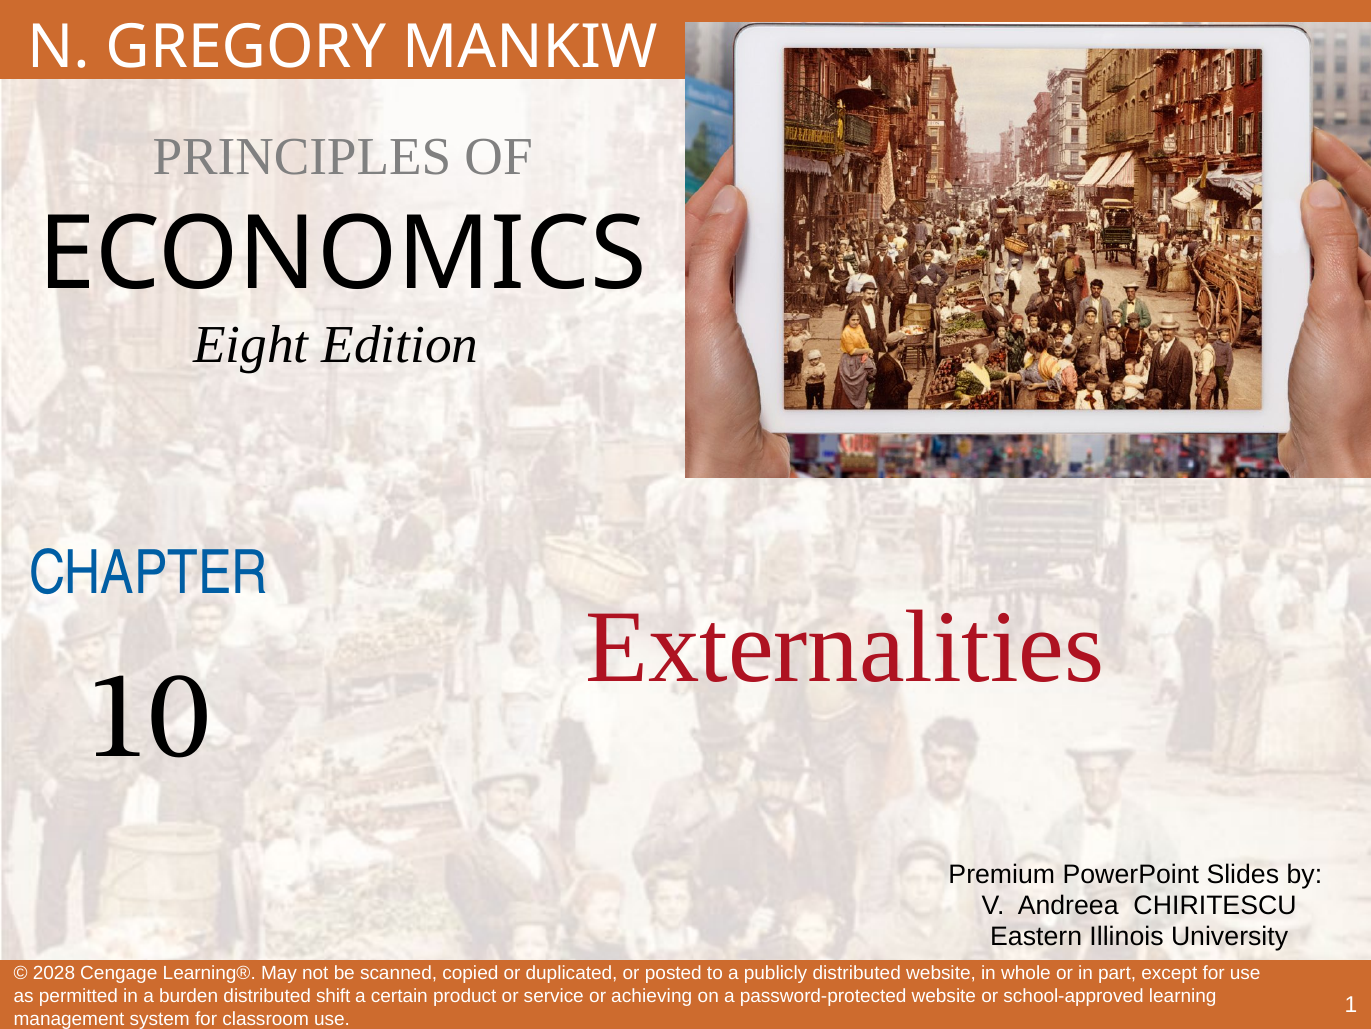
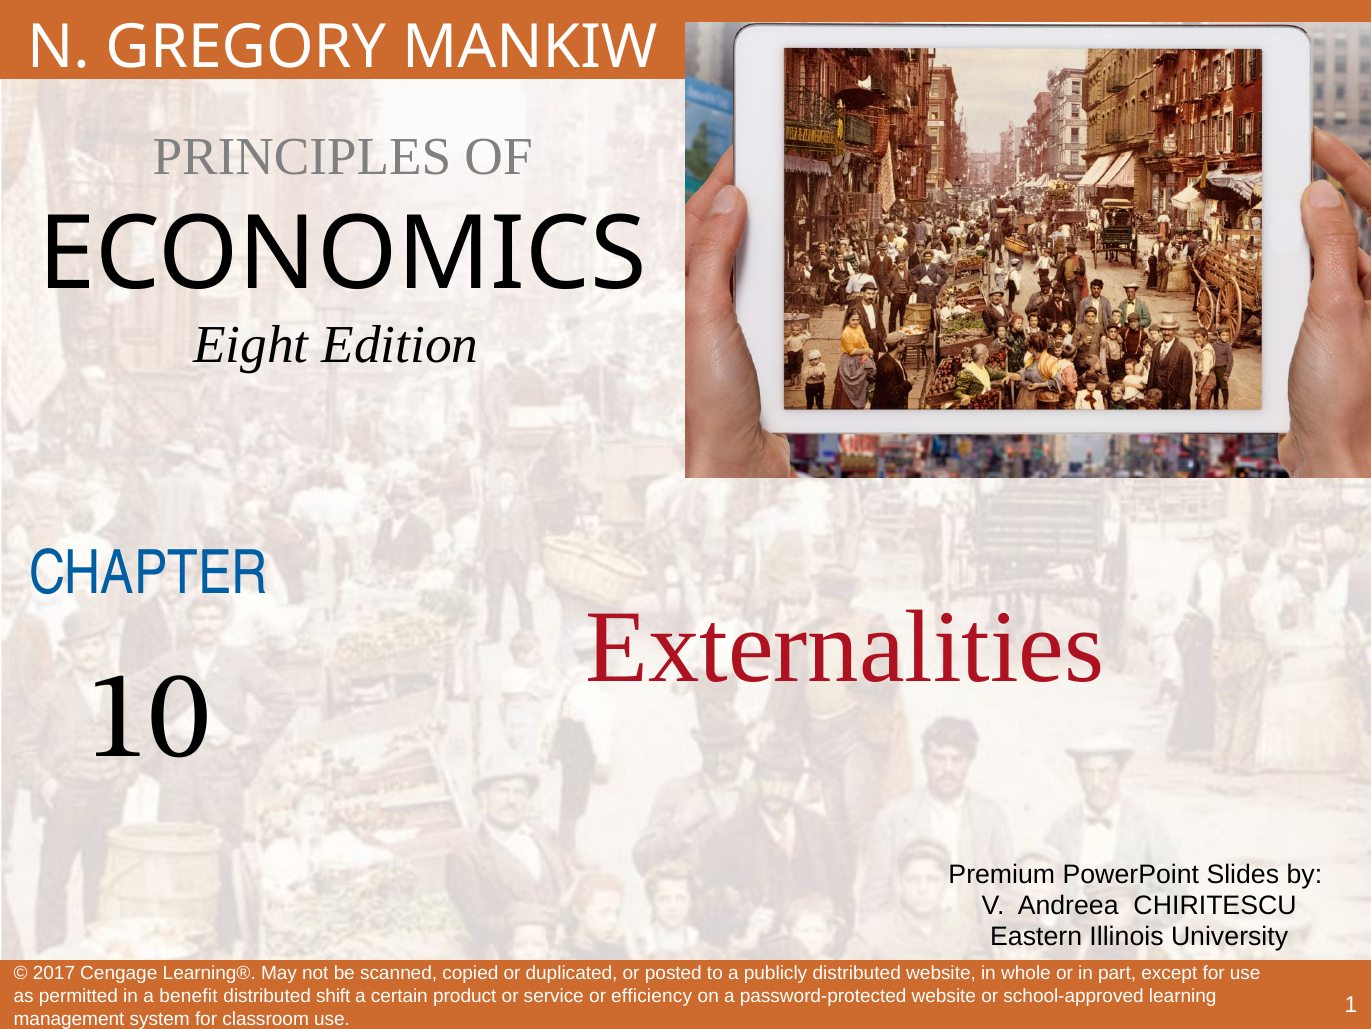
2028: 2028 -> 2017
burden: burden -> benefit
achieving: achieving -> efficiency
